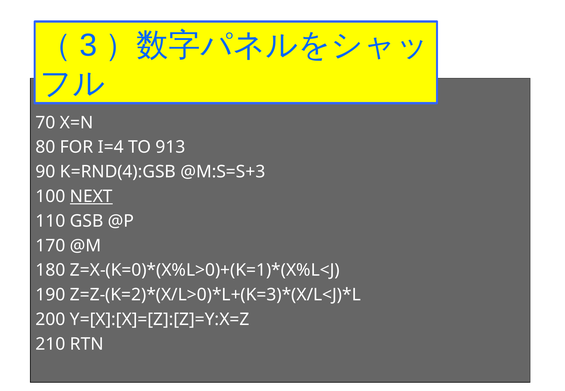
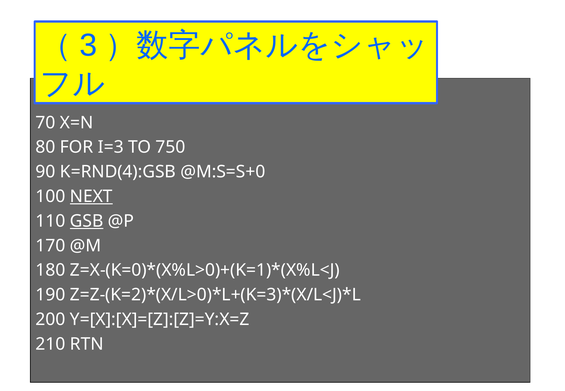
I=4: I=4 -> I=3
913: 913 -> 750
@M:S=S+3: @M:S=S+3 -> @M:S=S+0
GSB underline: none -> present
